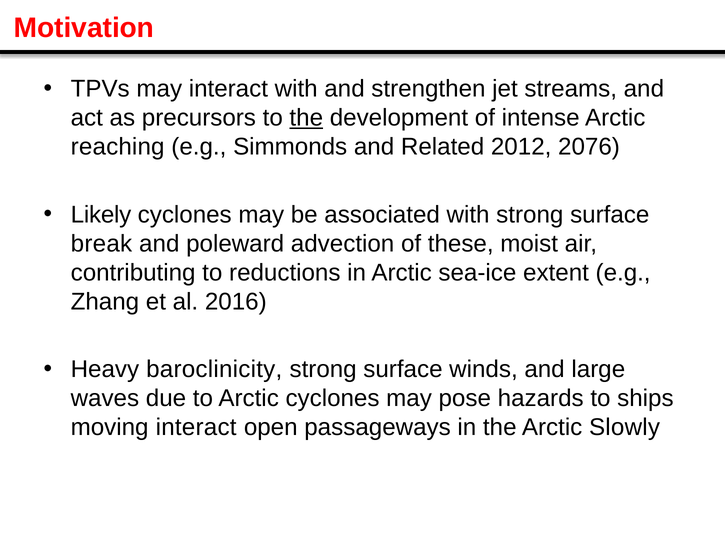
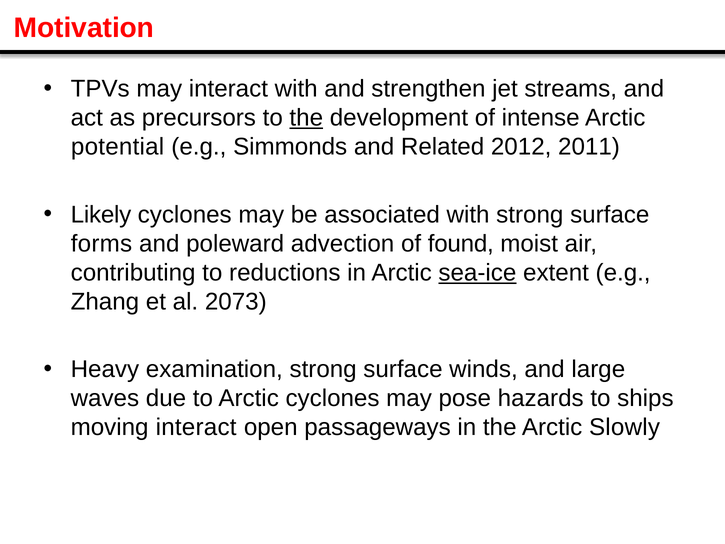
reaching: reaching -> potential
2076: 2076 -> 2011
break: break -> forms
these: these -> found
sea-ice underline: none -> present
2016: 2016 -> 2073
baroclinicity: baroclinicity -> examination
